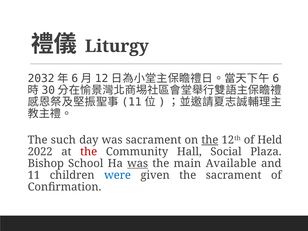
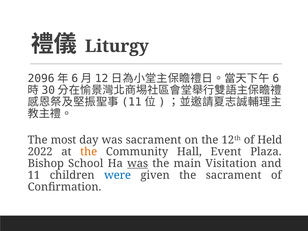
2032: 2032 -> 2096
such: such -> most
the at (210, 140) underline: present -> none
the at (89, 152) colour: red -> orange
Social: Social -> Event
Available: Available -> Visitation
